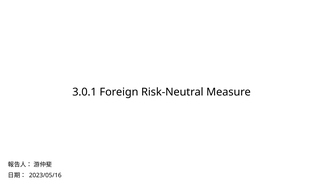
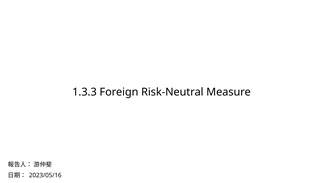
3.0.1: 3.0.1 -> 1.3.3
